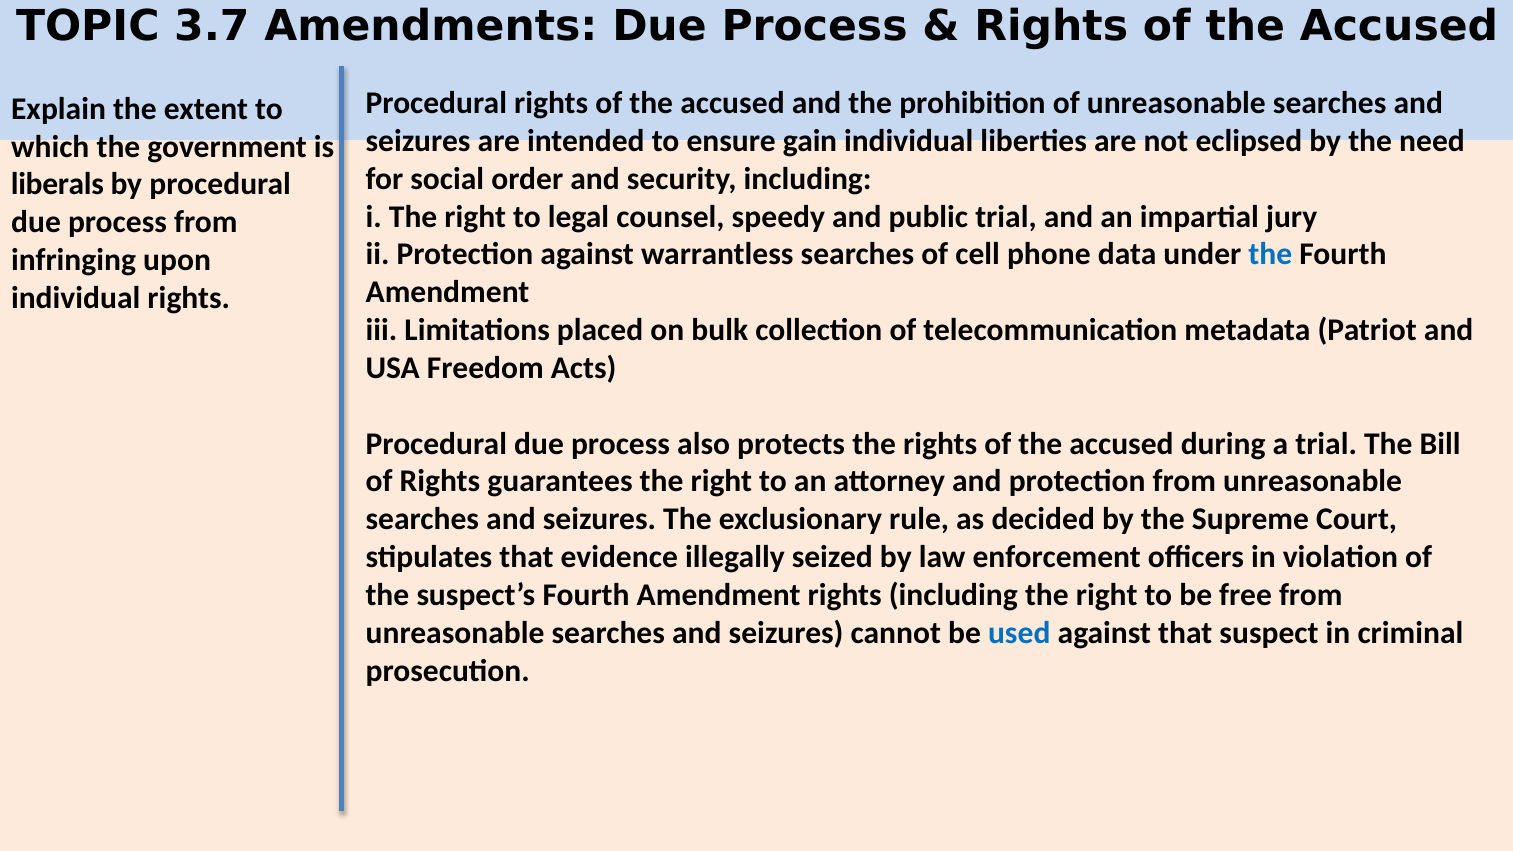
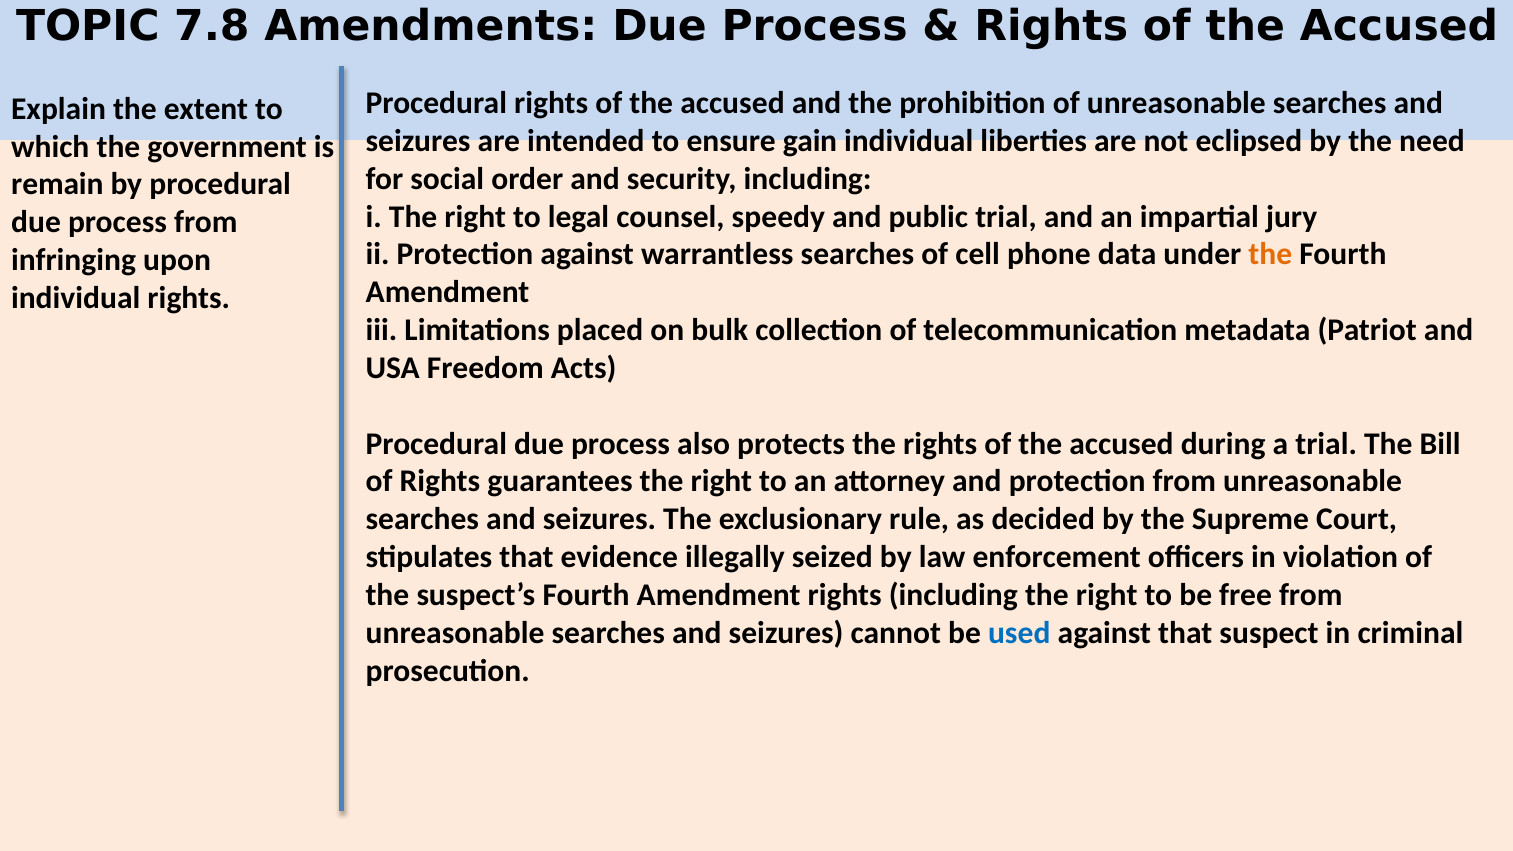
3.7: 3.7 -> 7.8
liberals: liberals -> remain
the at (1270, 254) colour: blue -> orange
